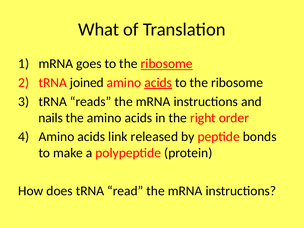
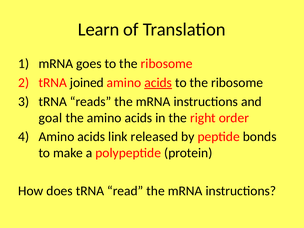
What: What -> Learn
ribosome at (167, 64) underline: present -> none
nails: nails -> goal
